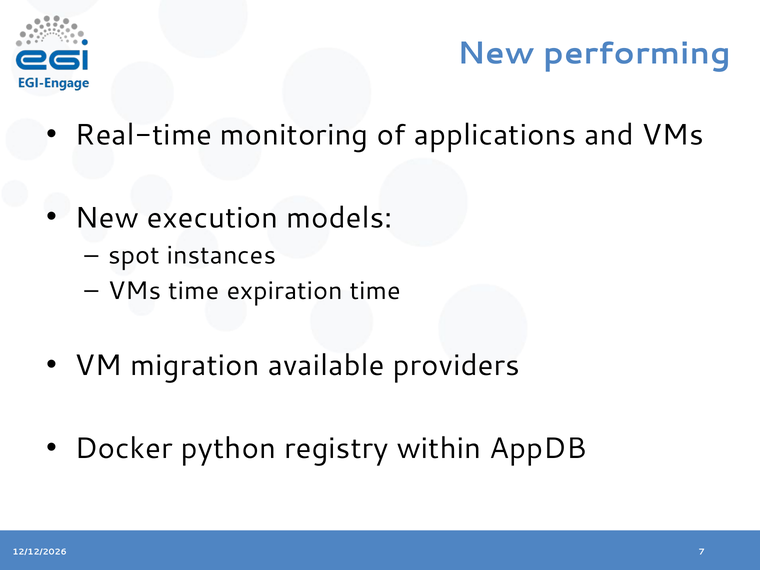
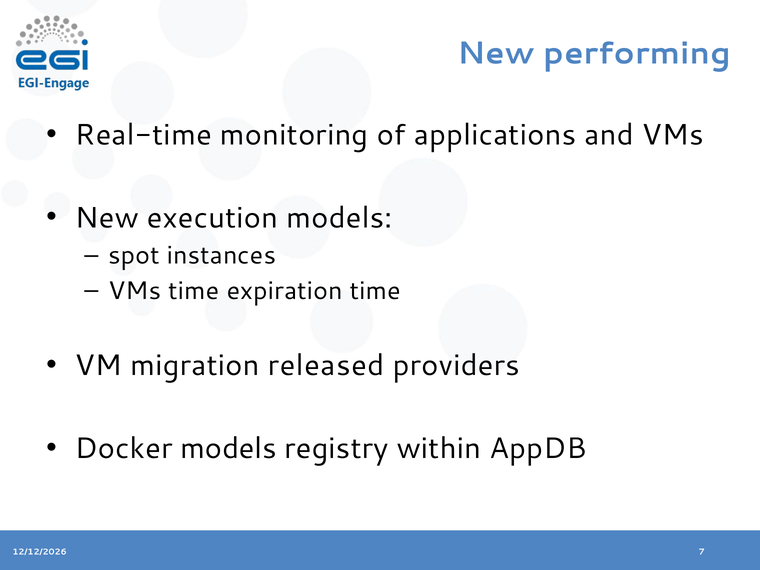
available: available -> released
Docker python: python -> models
